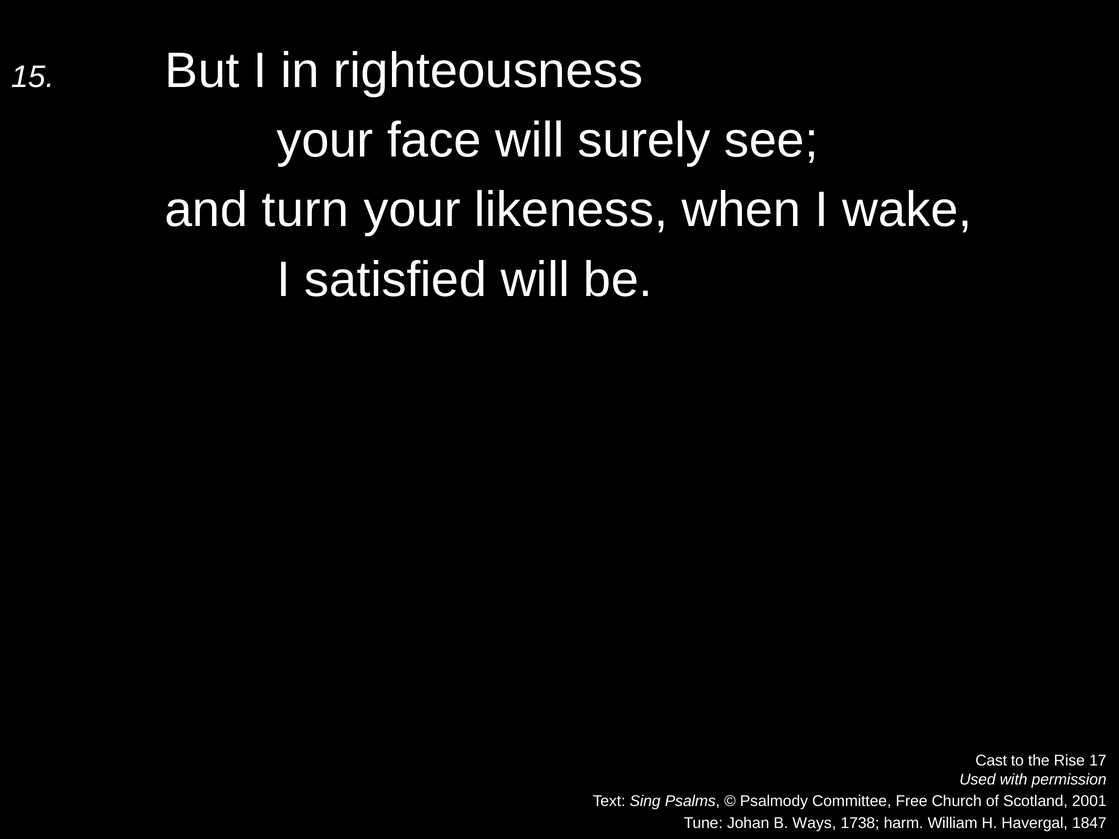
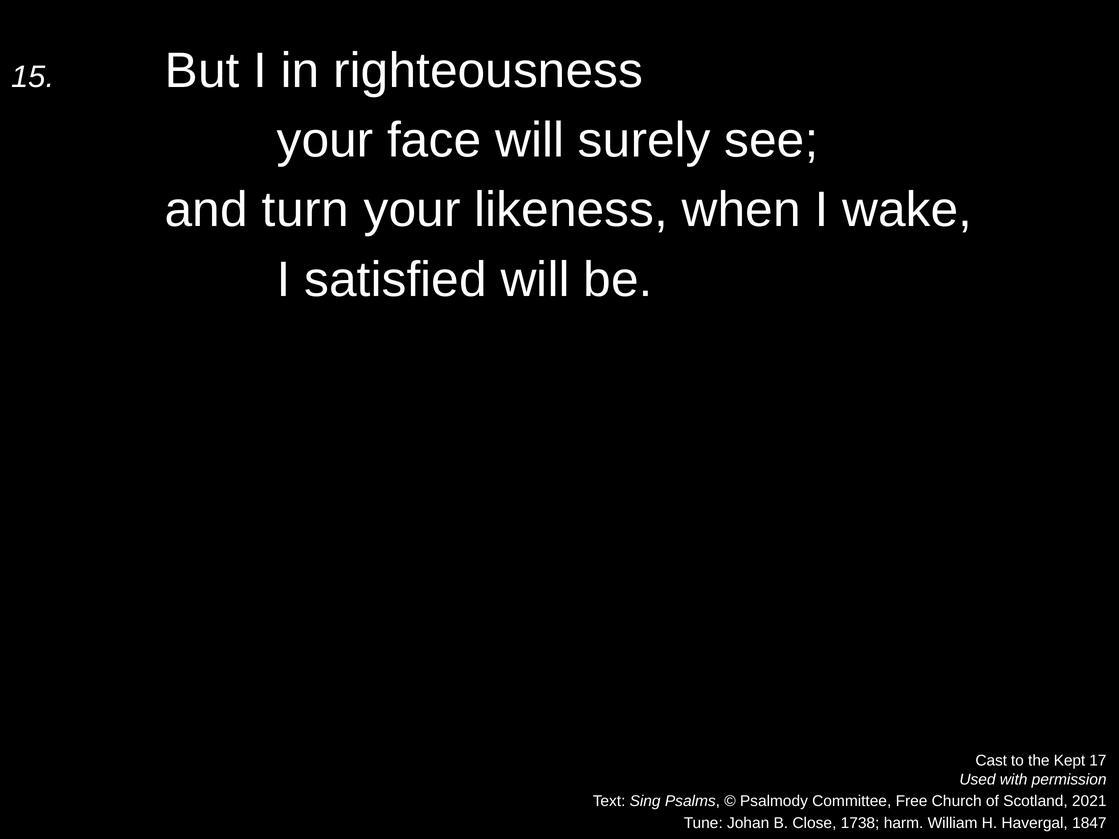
Rise: Rise -> Kept
2001: 2001 -> 2021
Ways: Ways -> Close
